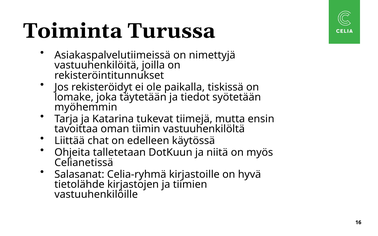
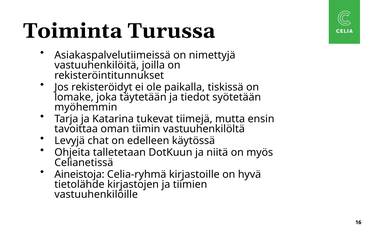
Liittää: Liittää -> Levyjä
Salasanat: Salasanat -> Aineistoja
